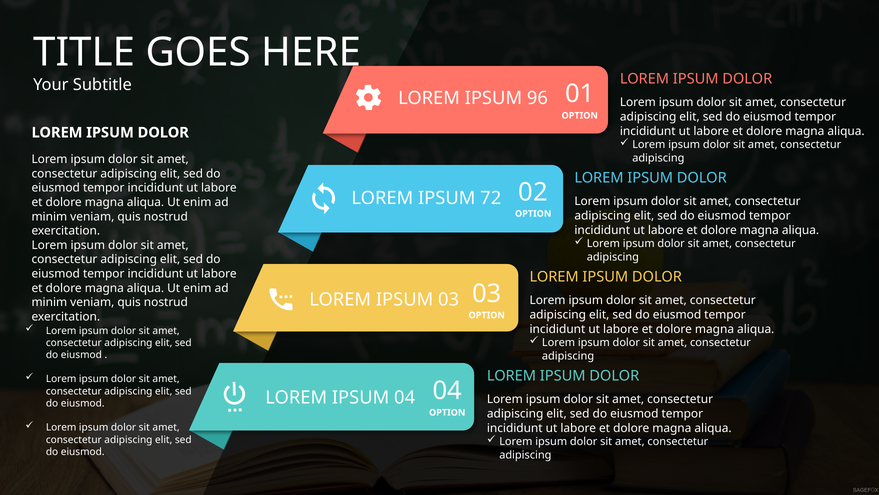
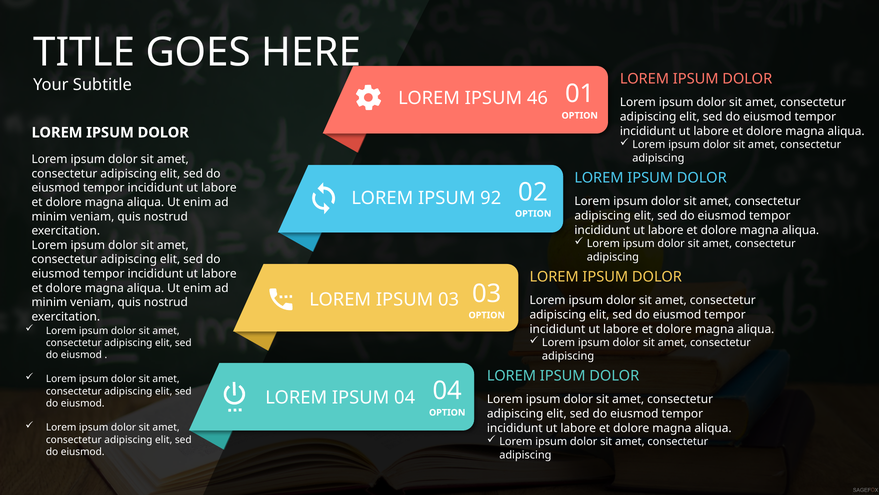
96: 96 -> 46
72: 72 -> 92
